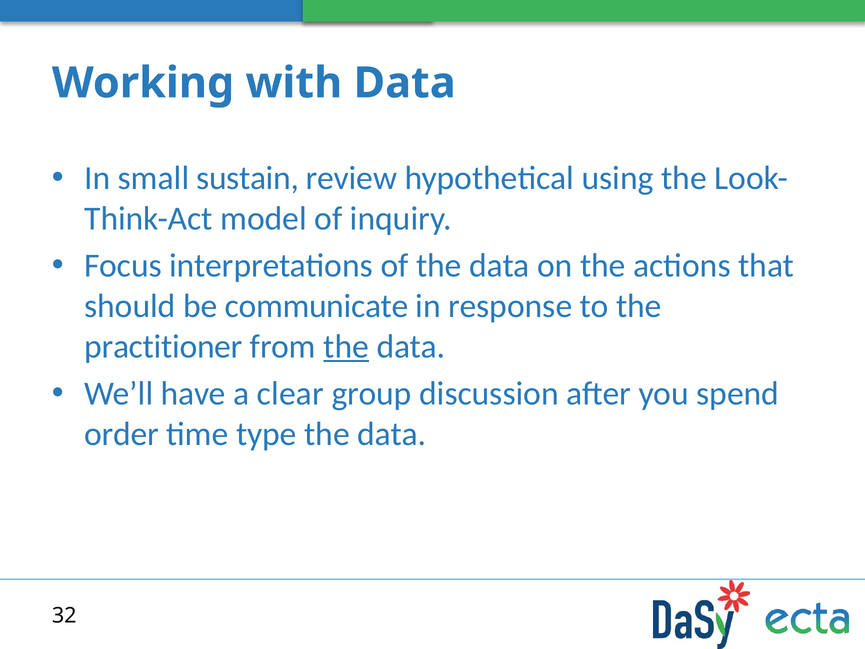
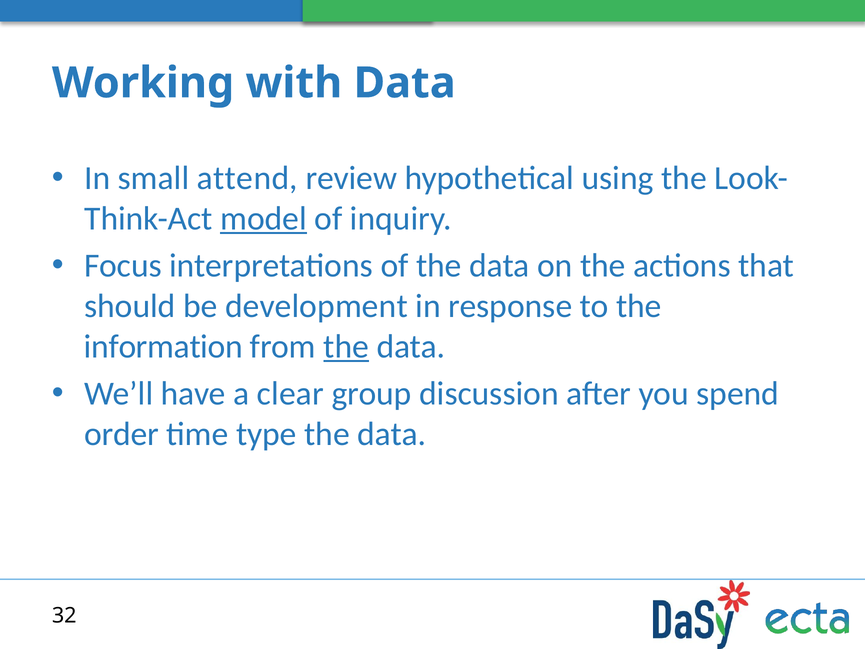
sustain: sustain -> attend
model underline: none -> present
communicate: communicate -> development
practitioner: practitioner -> information
